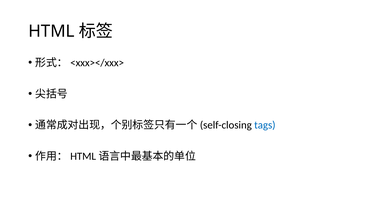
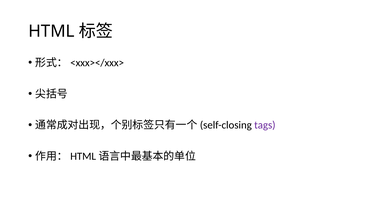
tags colour: blue -> purple
